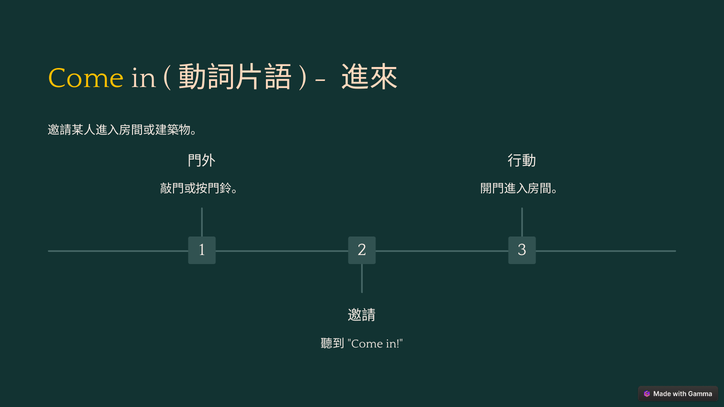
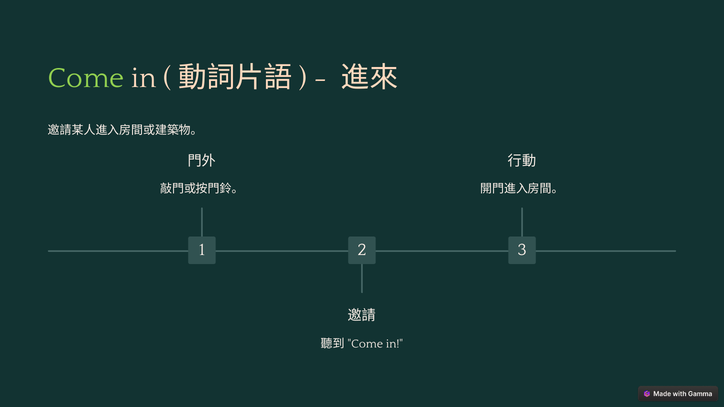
Come colour: yellow -> light green
